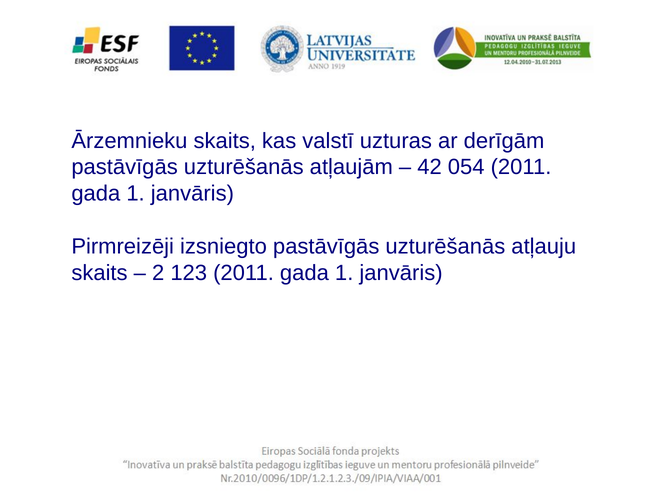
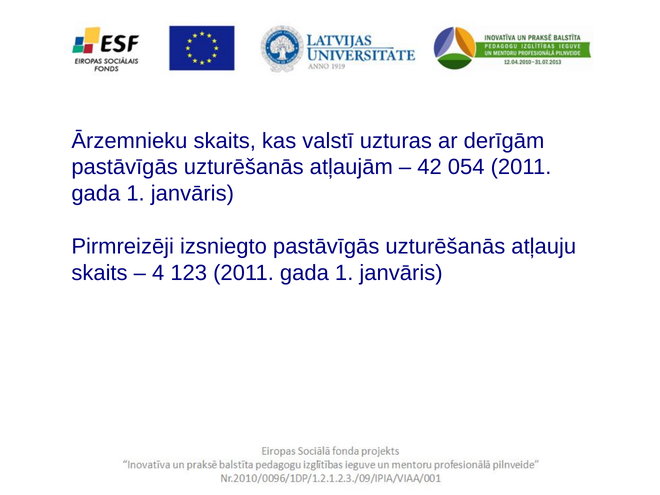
2: 2 -> 4
